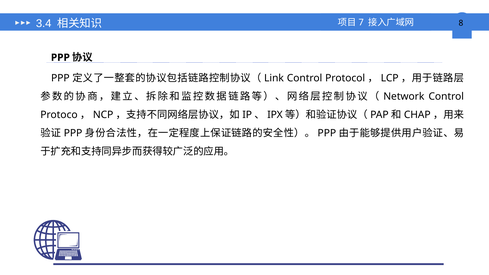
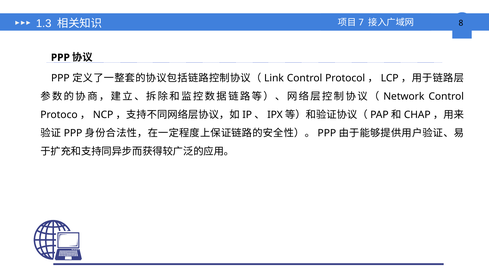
3.4: 3.4 -> 1.3
